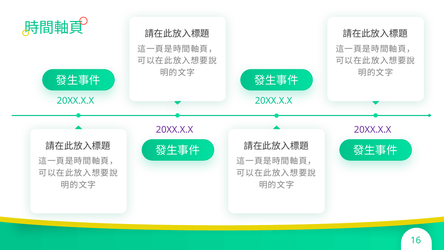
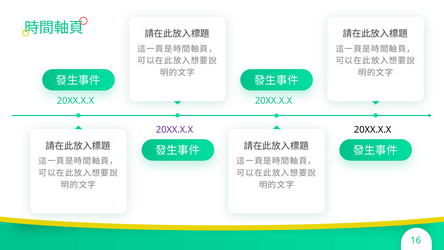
20XX.X.X at (373, 130) colour: purple -> black
